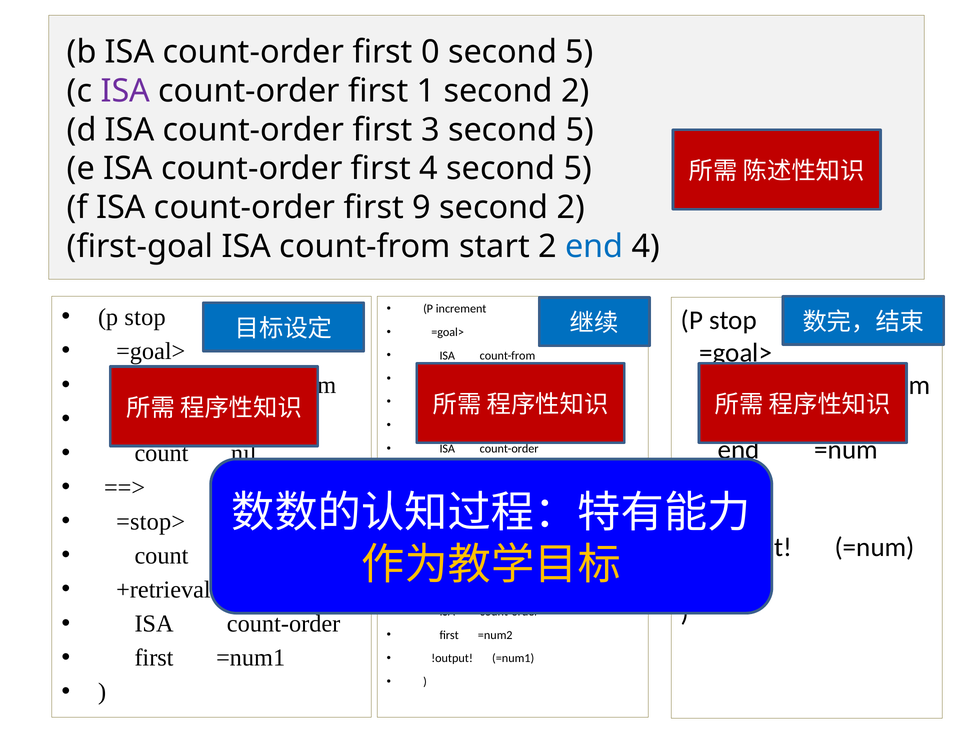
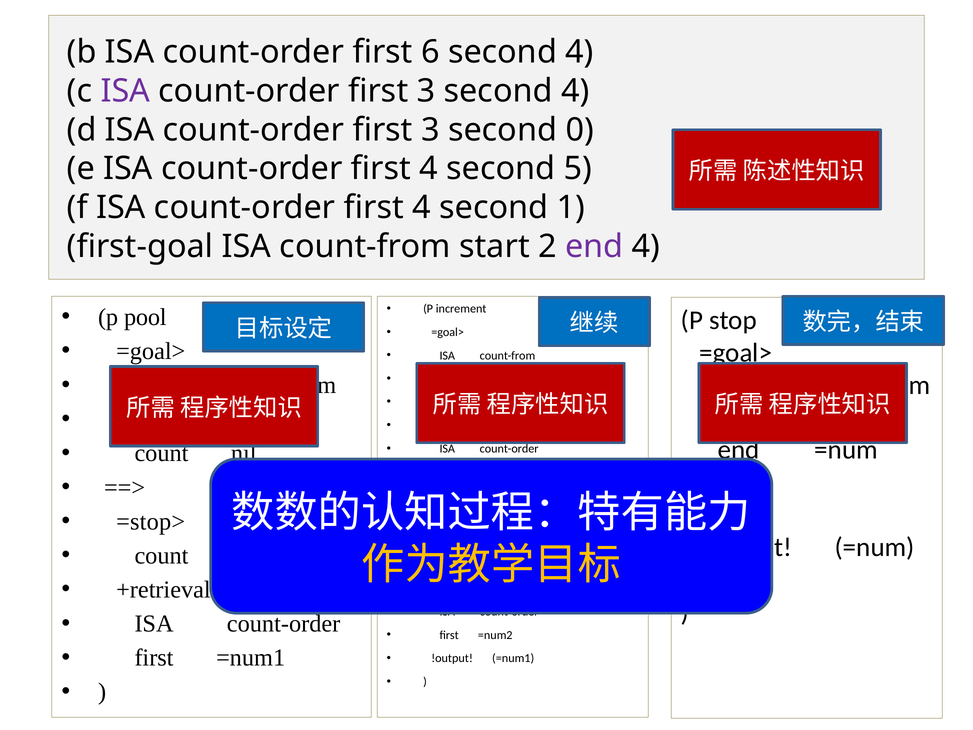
0: 0 -> 6
5 at (580, 52): 5 -> 4
1 at (426, 91): 1 -> 3
2 at (575, 91): 2 -> 4
3 second 5: 5 -> 0
9 at (422, 208): 9 -> 4
2 at (571, 208): 2 -> 1
end at (594, 247) colour: blue -> purple
stop at (145, 317): stop -> pool
